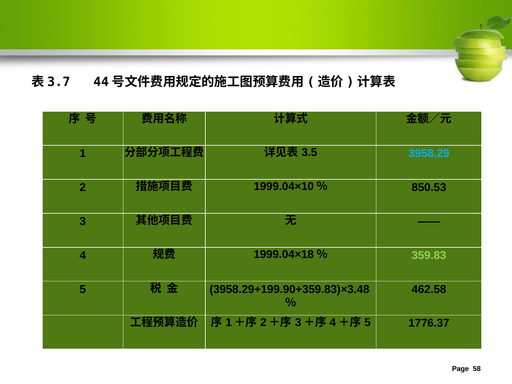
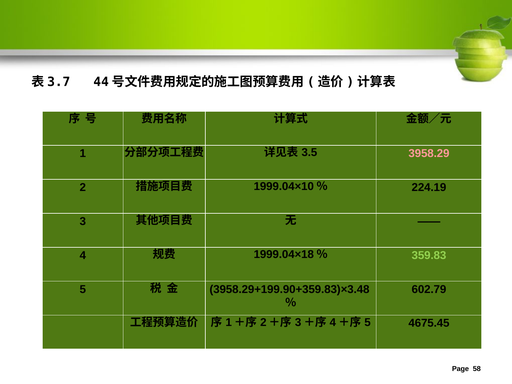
3958.29 colour: light blue -> pink
850.53: 850.53 -> 224.19
462.58: 462.58 -> 602.79
1776.37: 1776.37 -> 4675.45
